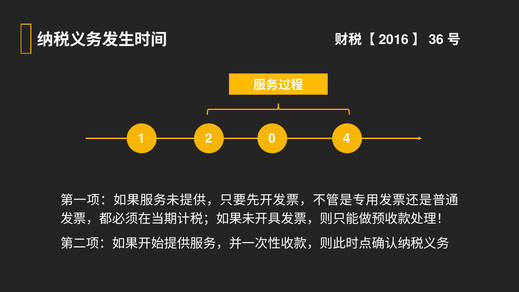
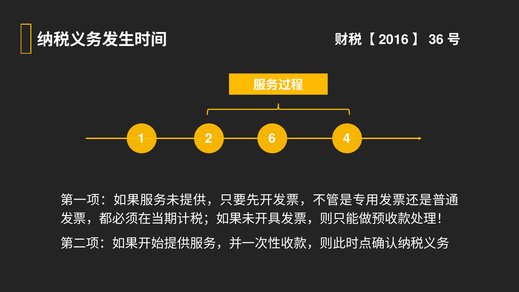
0: 0 -> 6
